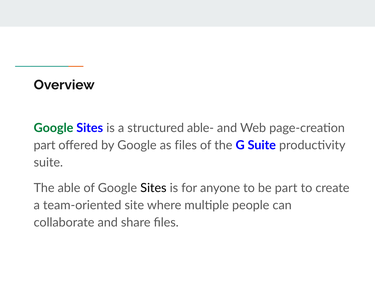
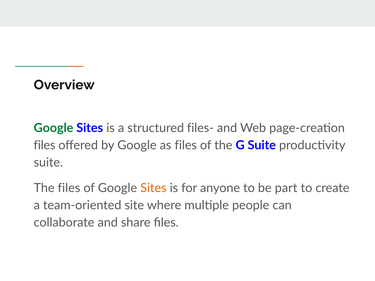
able-: able- -> files-
part at (45, 145): part -> files
The able: able -> files
Sites at (153, 188) colour: black -> orange
